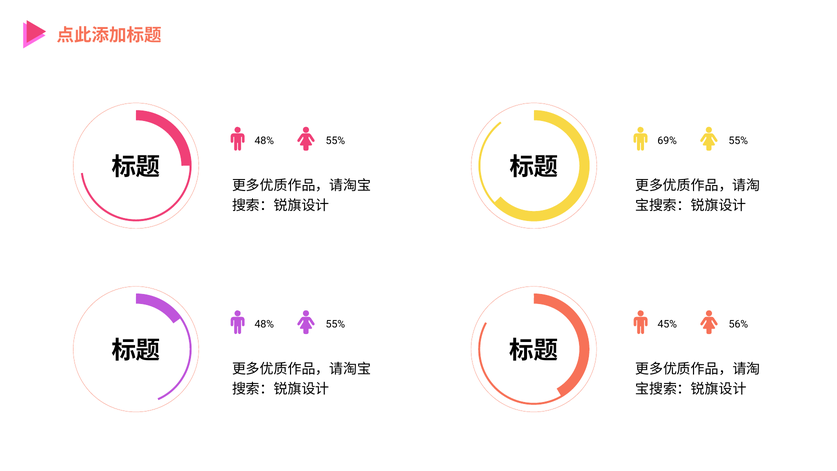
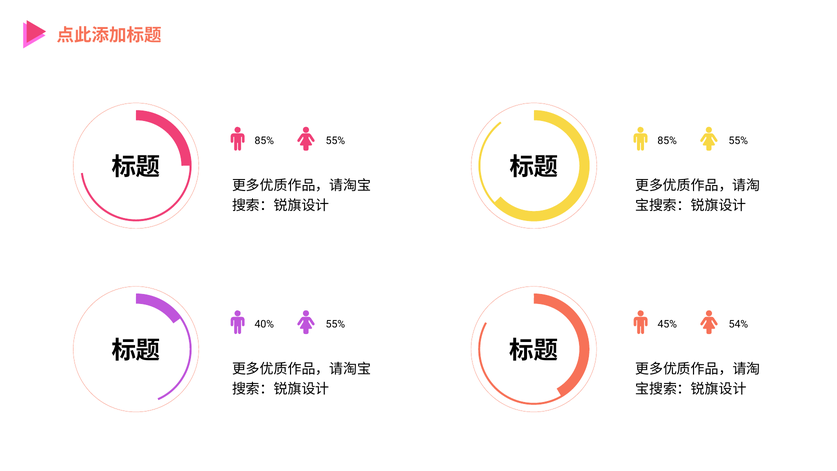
48% at (264, 141): 48% -> 85%
69% at (667, 141): 69% -> 85%
48% at (264, 324): 48% -> 40%
56%: 56% -> 54%
